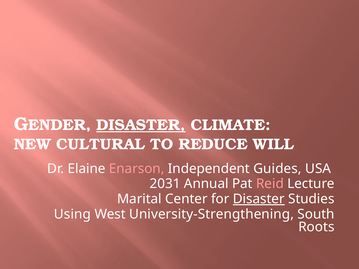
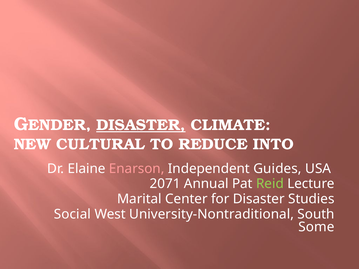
WILL: WILL -> INTO
2031: 2031 -> 2071
Reid colour: pink -> light green
Disaster at (259, 199) underline: present -> none
Using: Using -> Social
University-Strengthening: University-Strengthening -> University-Nontraditional
Roots: Roots -> Some
